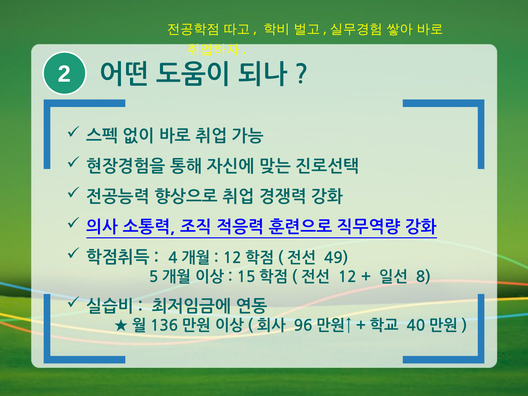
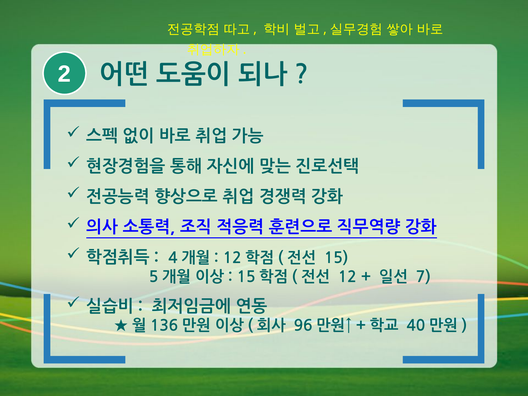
49: 49 -> 15
8: 8 -> 7
